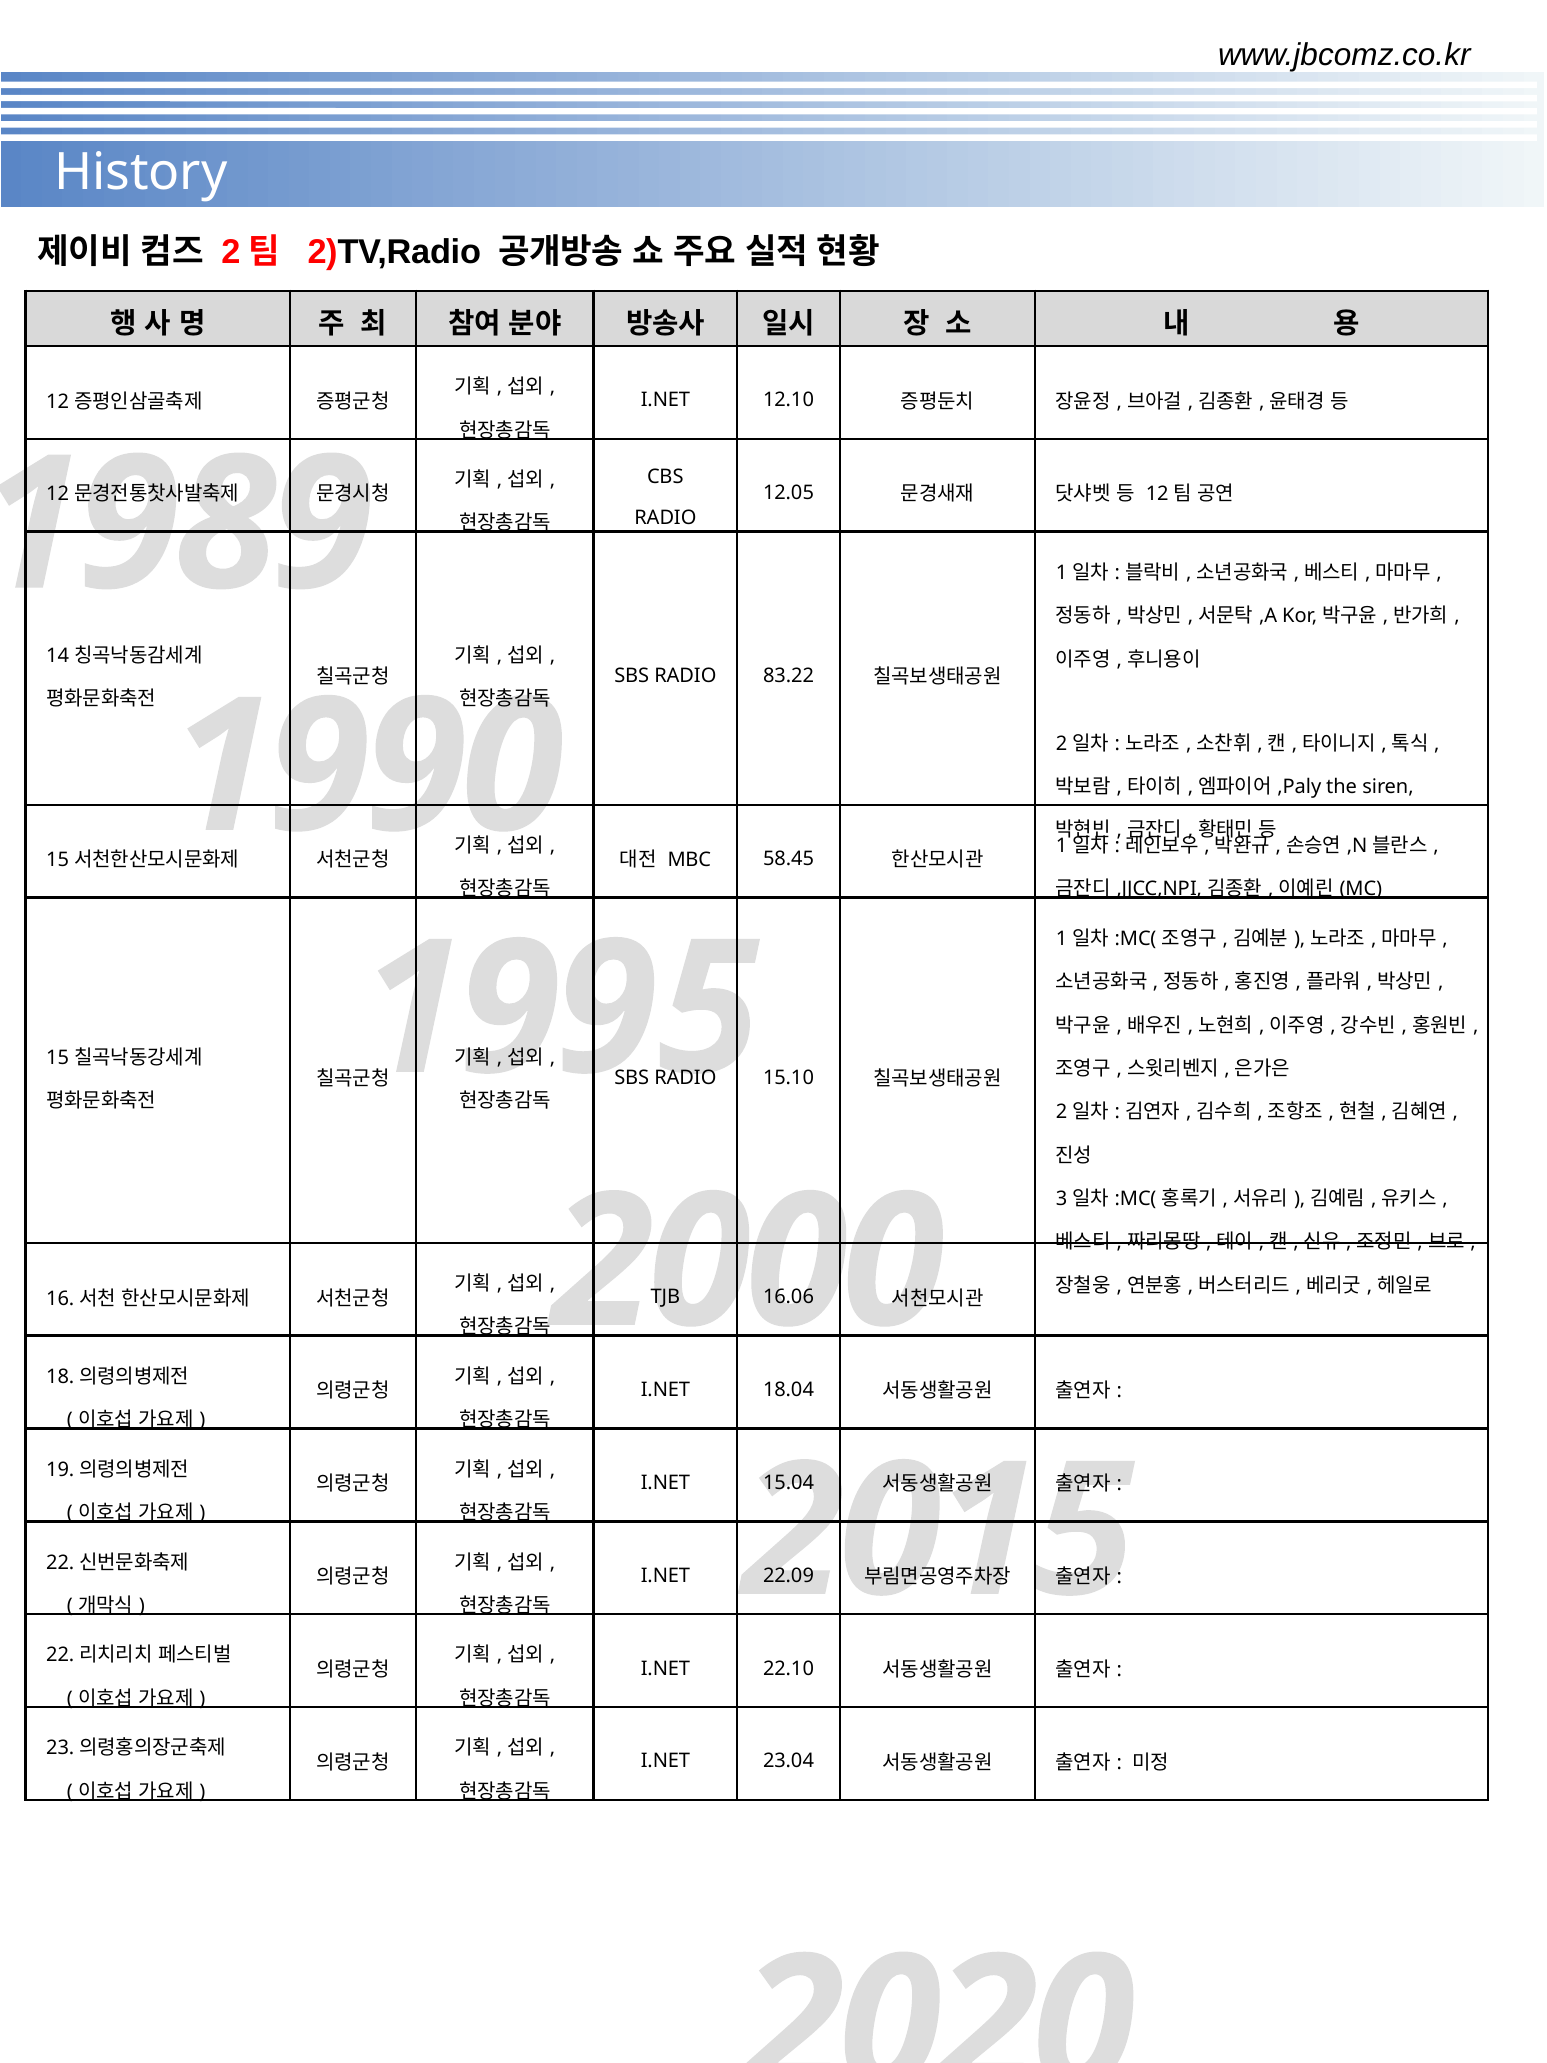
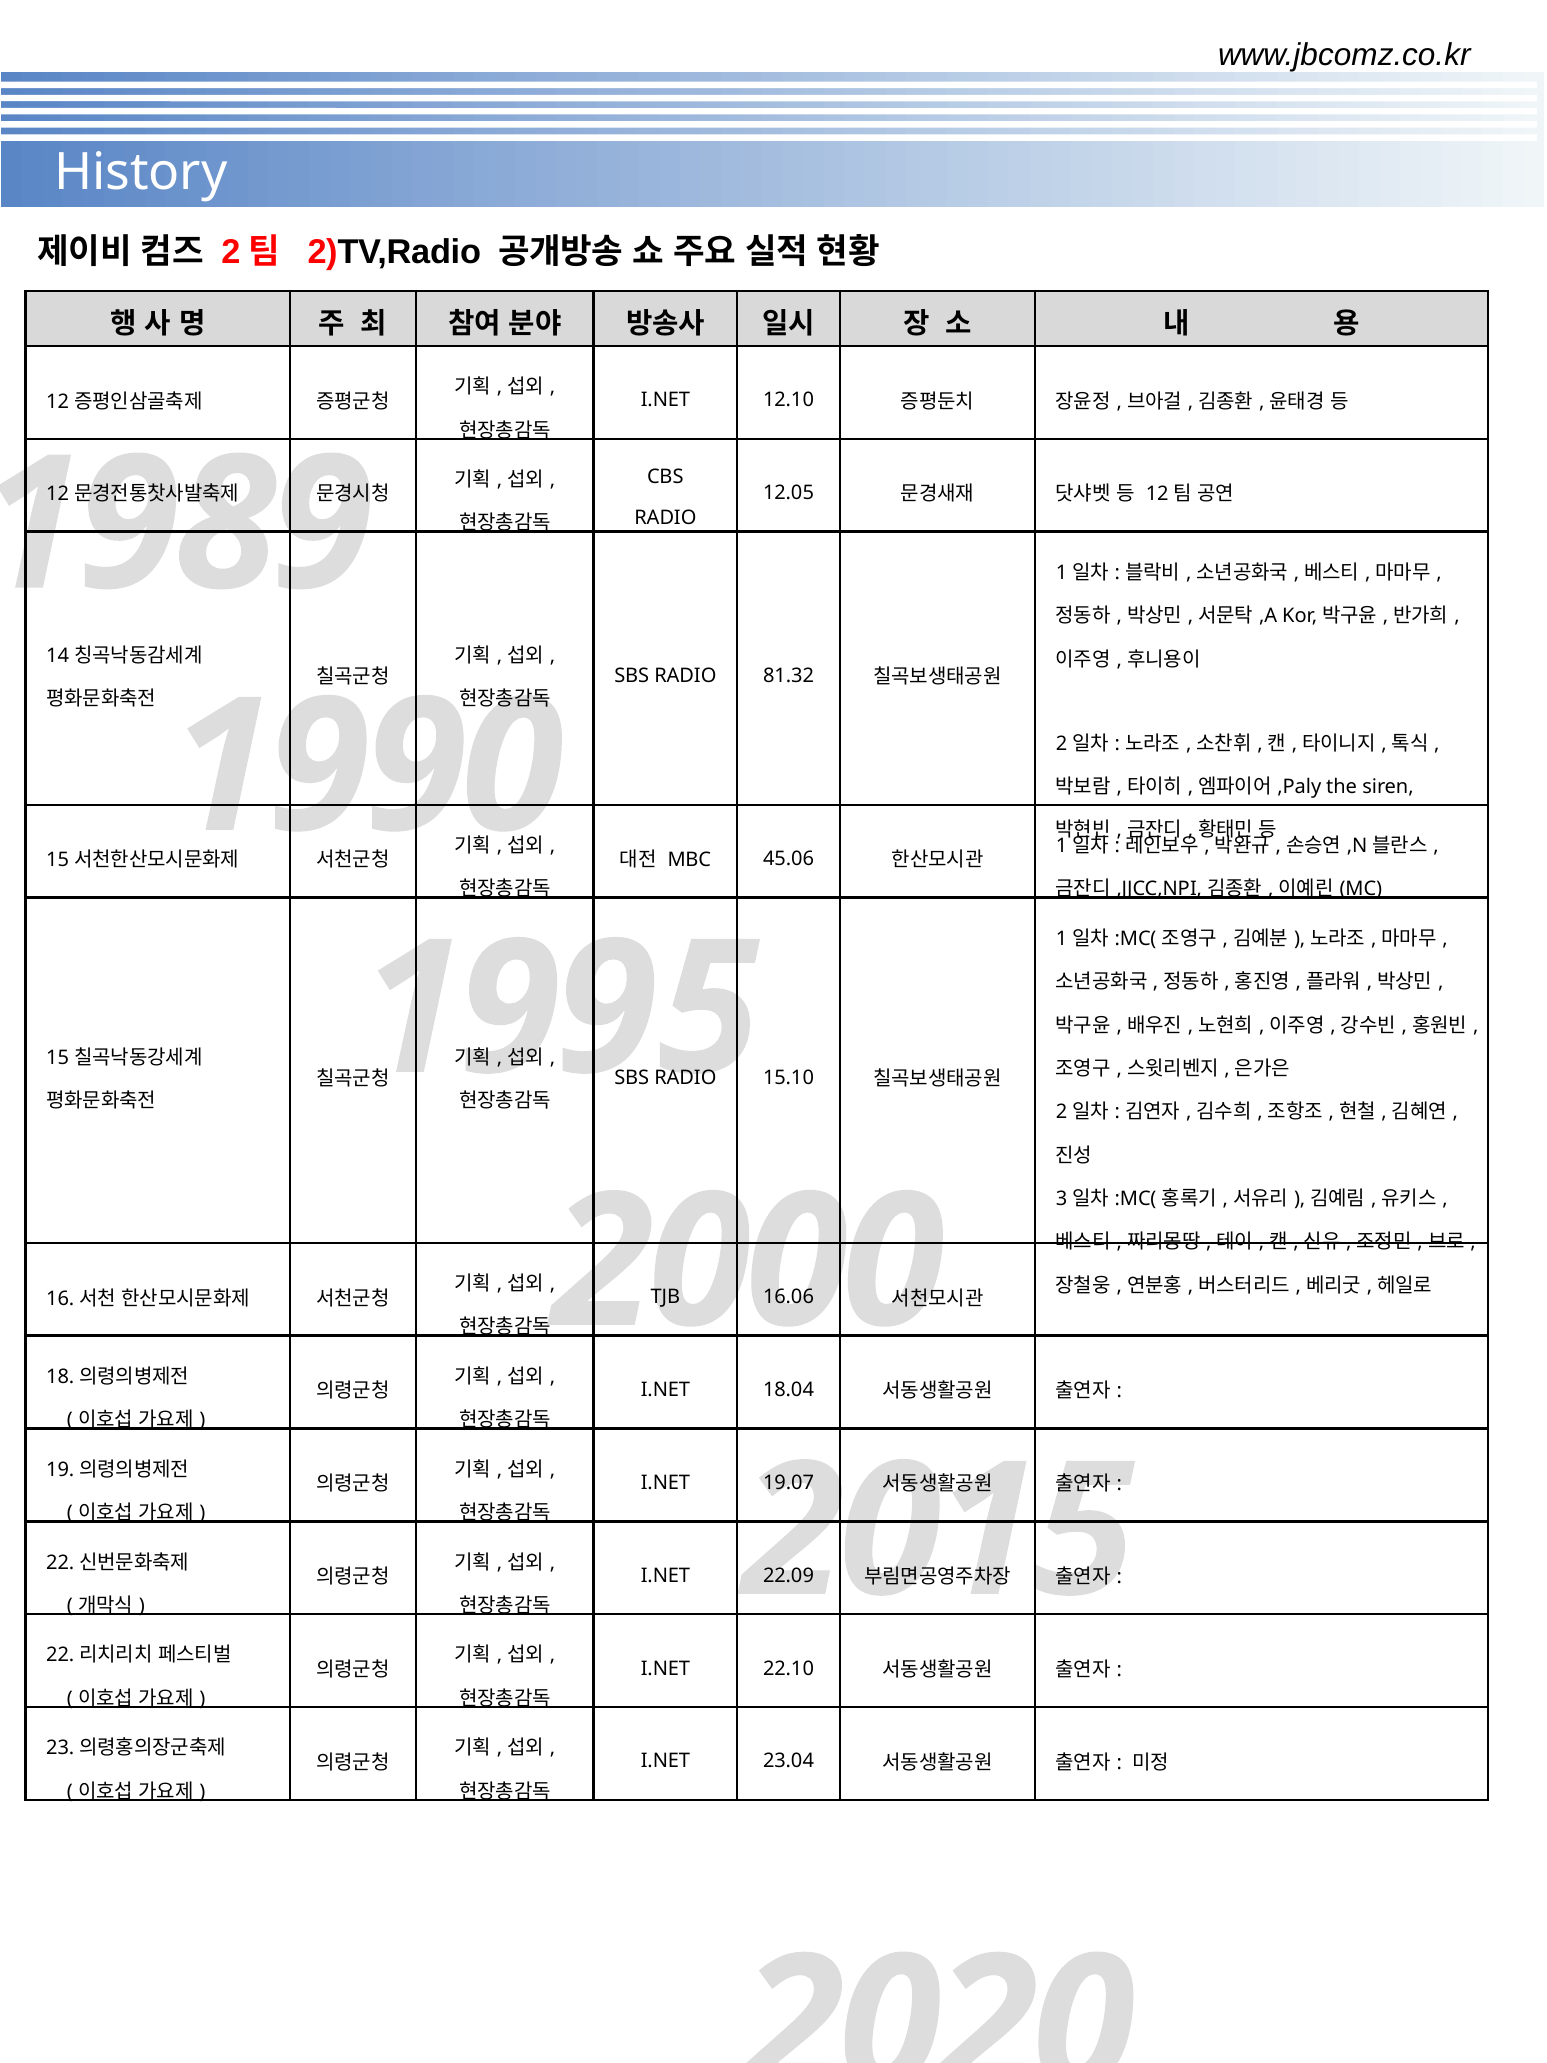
83.22: 83.22 -> 81.32
58.45: 58.45 -> 45.06
15.04: 15.04 -> 19.07
